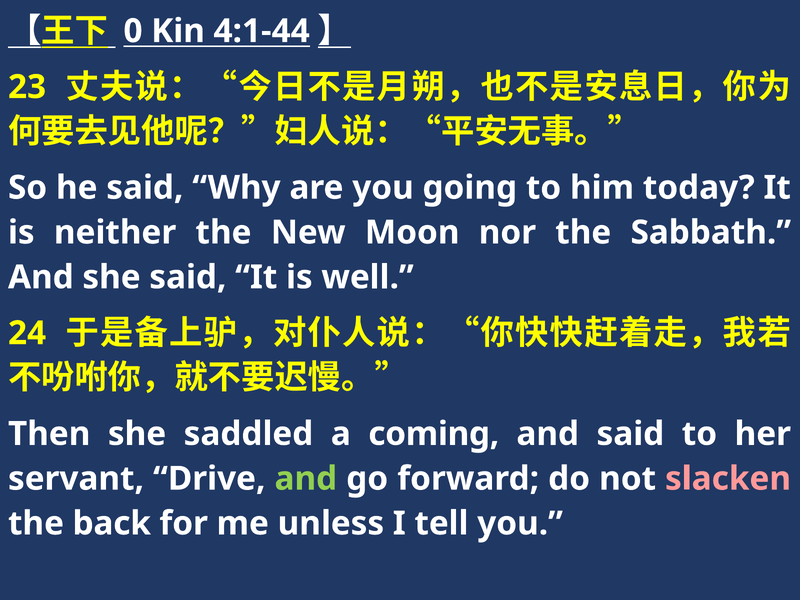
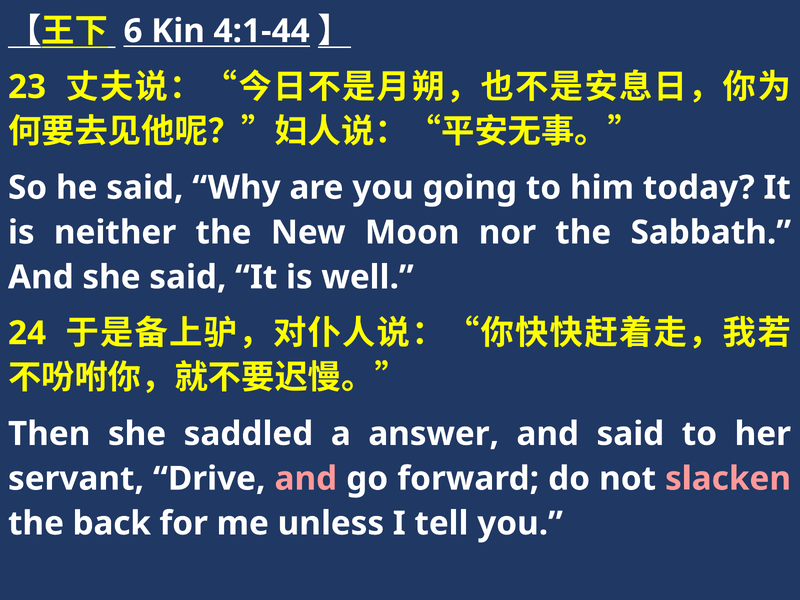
0: 0 -> 6
coming: coming -> answer
and at (306, 479) colour: light green -> pink
